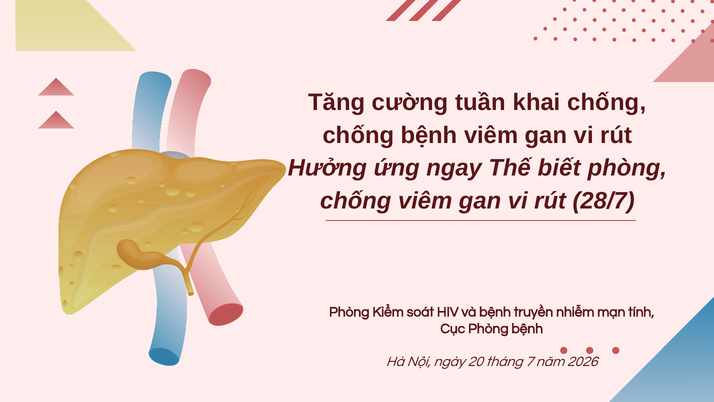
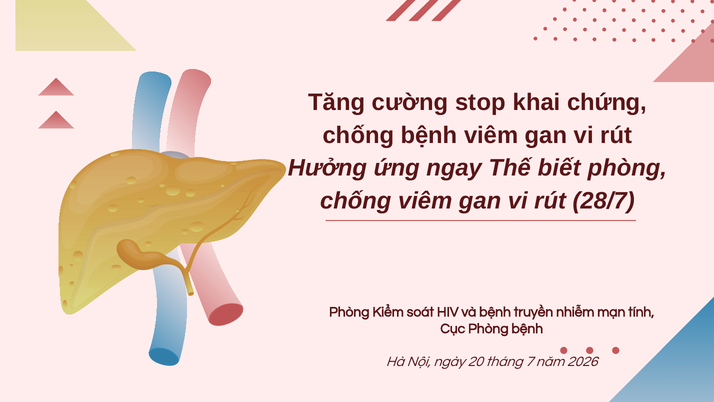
tuần: tuần -> stop
khai chống: chống -> chứng
